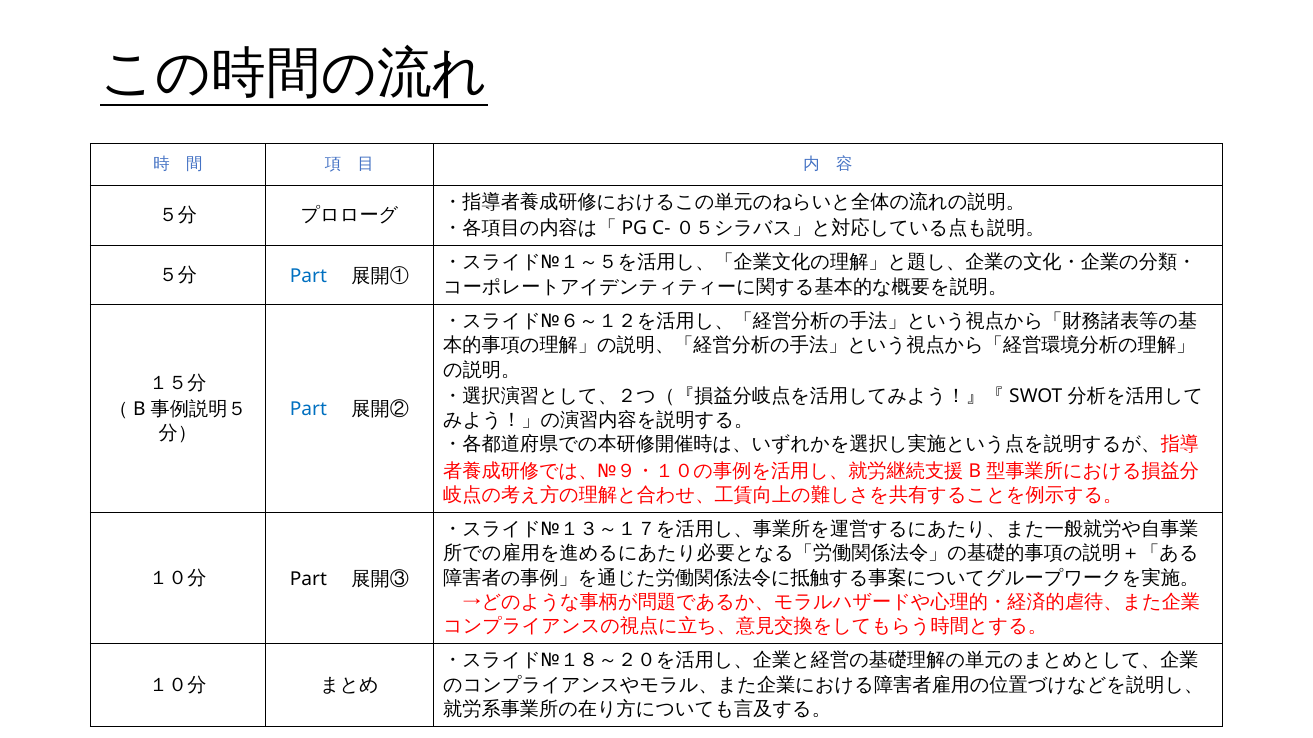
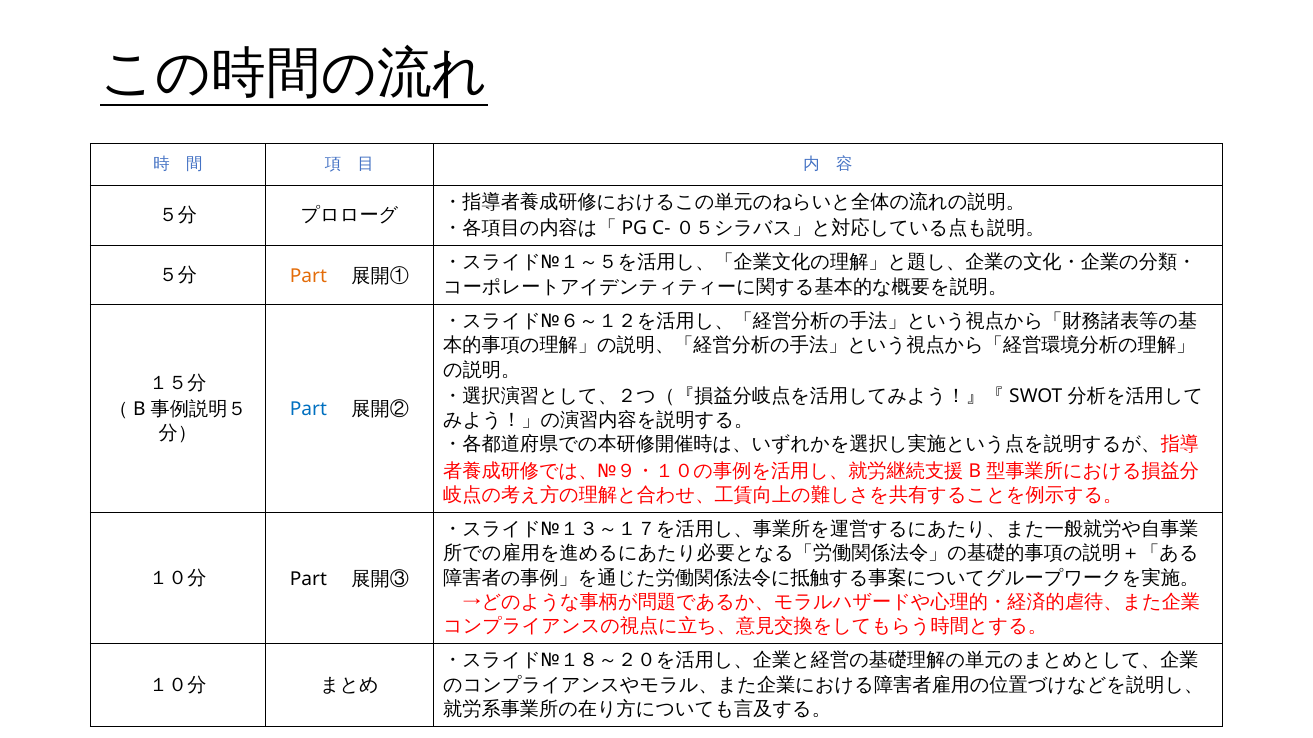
Part at (308, 276) colour: blue -> orange
